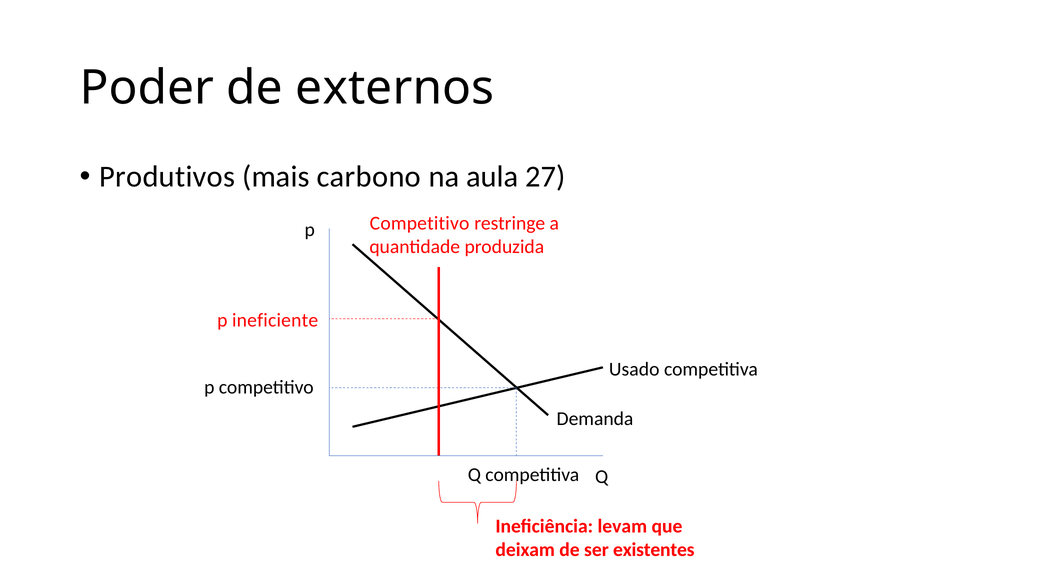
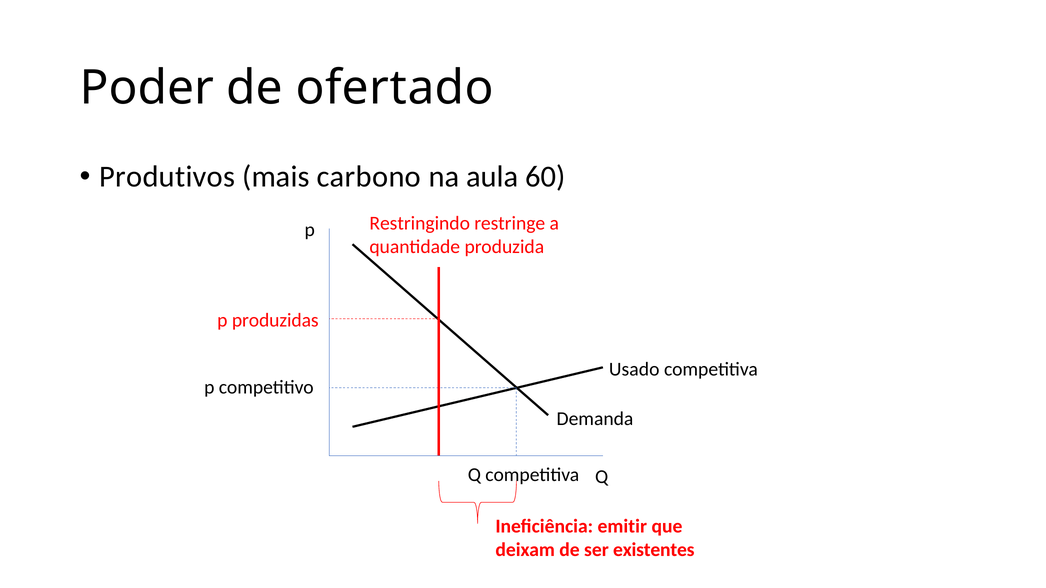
externos: externos -> ofertado
27: 27 -> 60
Competitivo at (420, 224): Competitivo -> Restringindo
ineficiente: ineficiente -> produzidas
levam: levam -> emitir
